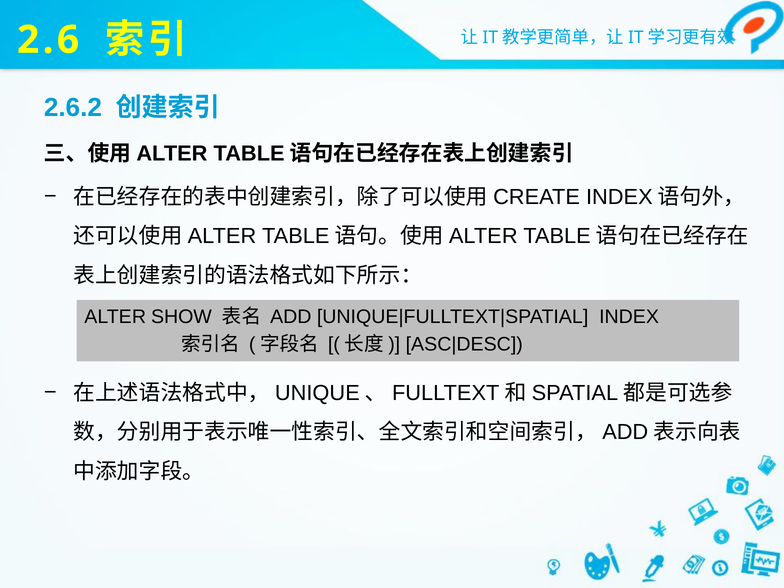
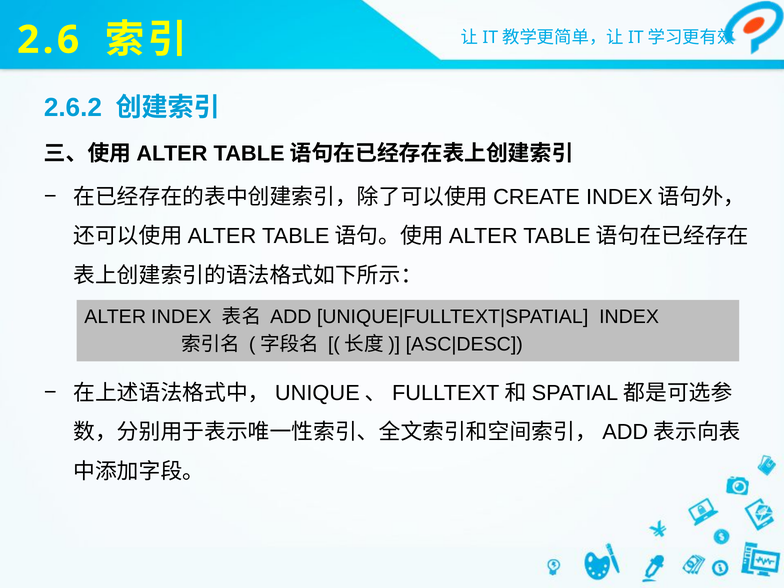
ALTER SHOW: SHOW -> INDEX
